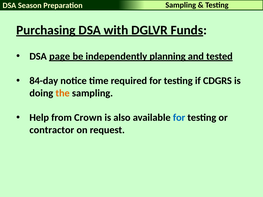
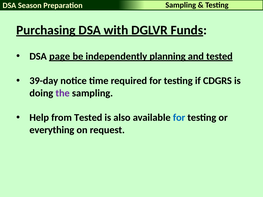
84-day: 84-day -> 39-day
the colour: orange -> purple
from Crown: Crown -> Tested
contractor: contractor -> everything
